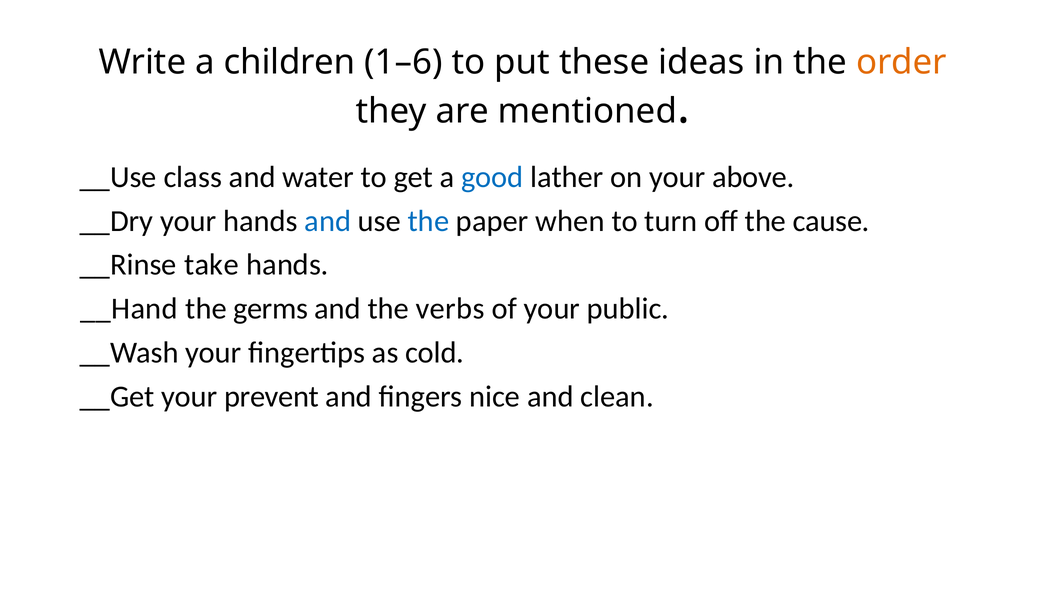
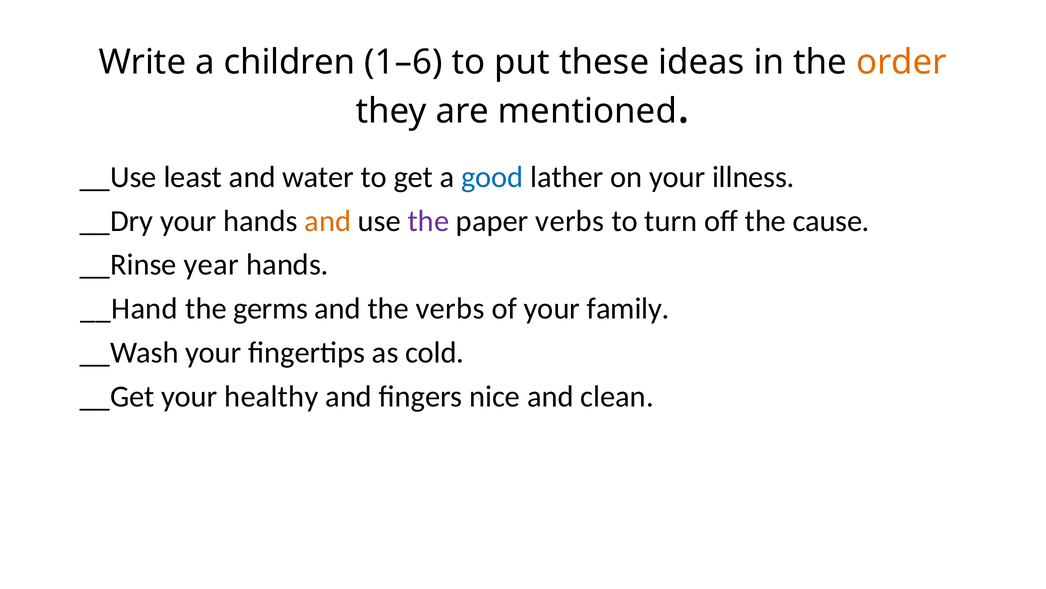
class: class -> least
above: above -> illness
and at (328, 221) colour: blue -> orange
the at (428, 221) colour: blue -> purple
paper when: when -> verbs
take: take -> year
public: public -> family
prevent: prevent -> healthy
